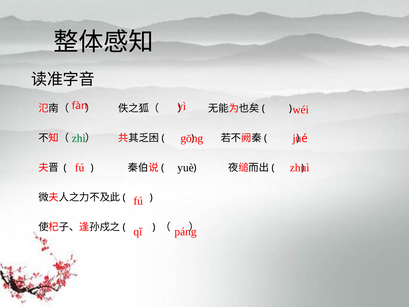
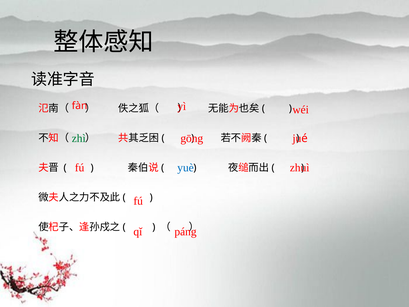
yuè colour: black -> blue
